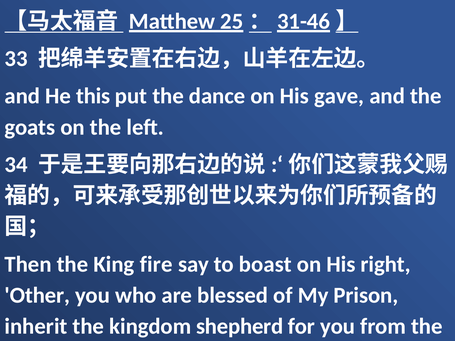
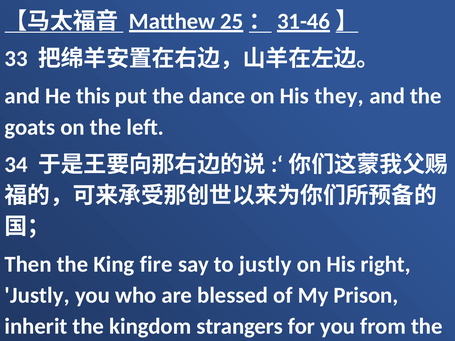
gave: gave -> they
to boast: boast -> justly
Other at (37, 296): Other -> Justly
shepherd: shepherd -> strangers
